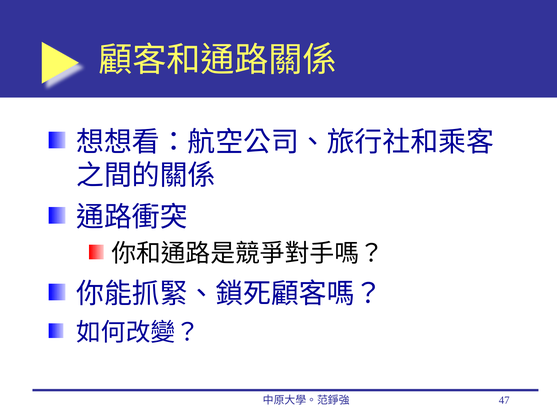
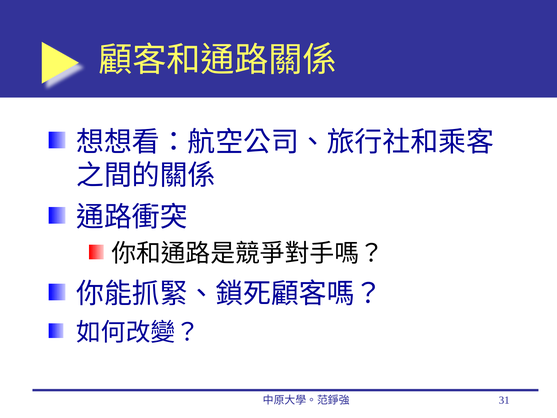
47: 47 -> 31
